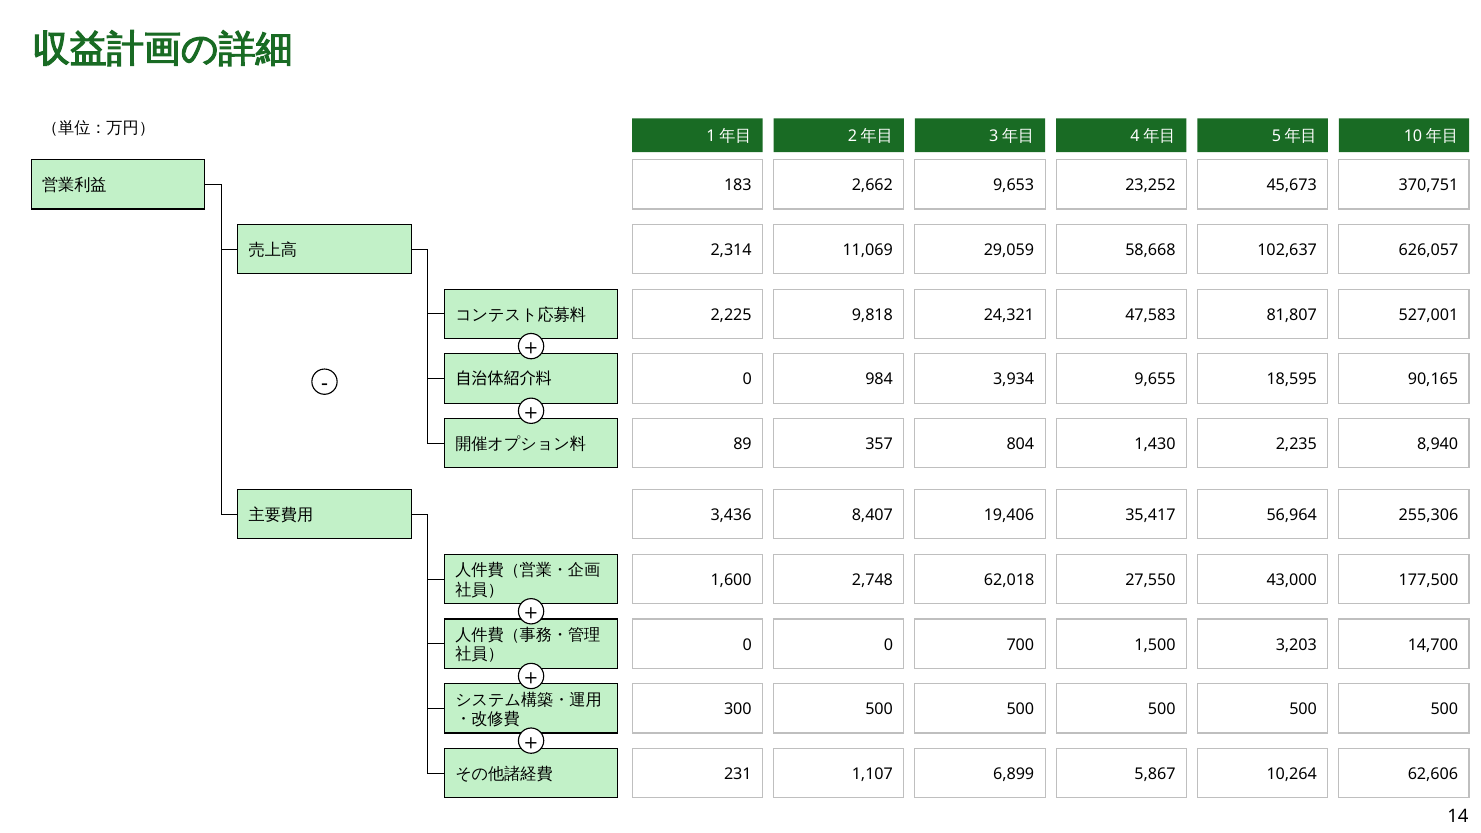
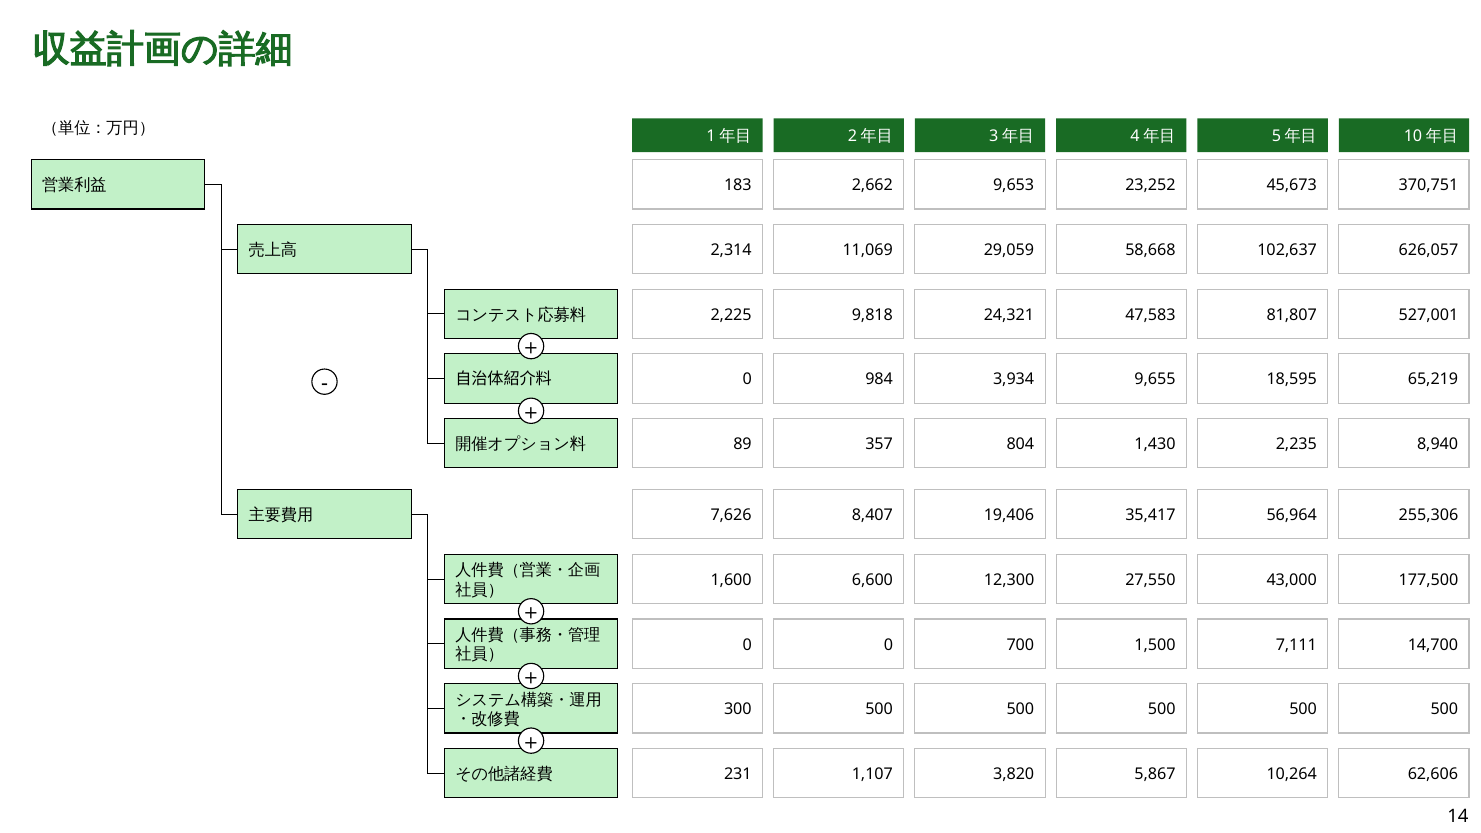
90,165: 90,165 -> 65,219
3,436: 3,436 -> 7,626
2,748: 2,748 -> 6,600
62,018: 62,018 -> 12,300
3,203: 3,203 -> 7,111
6,899: 6,899 -> 3,820
